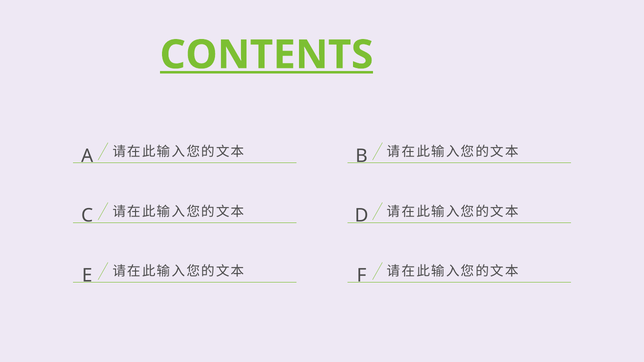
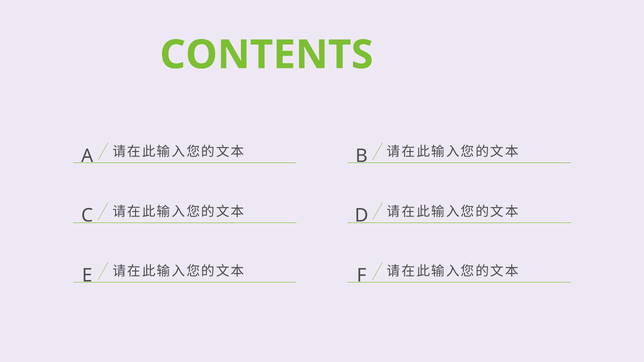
CONTENTS underline: present -> none
